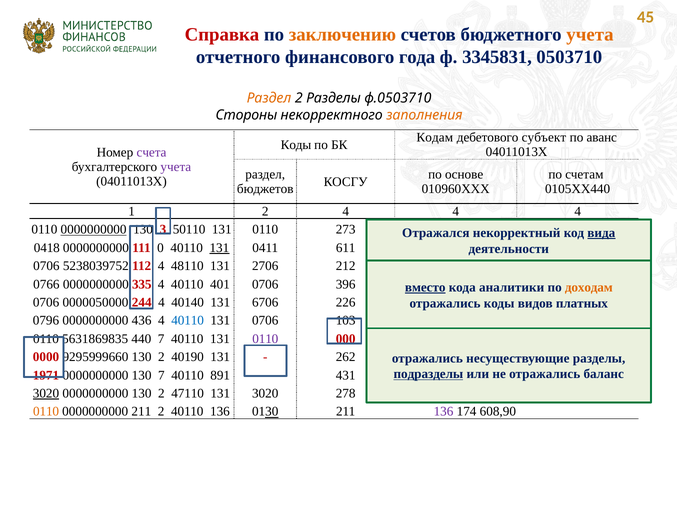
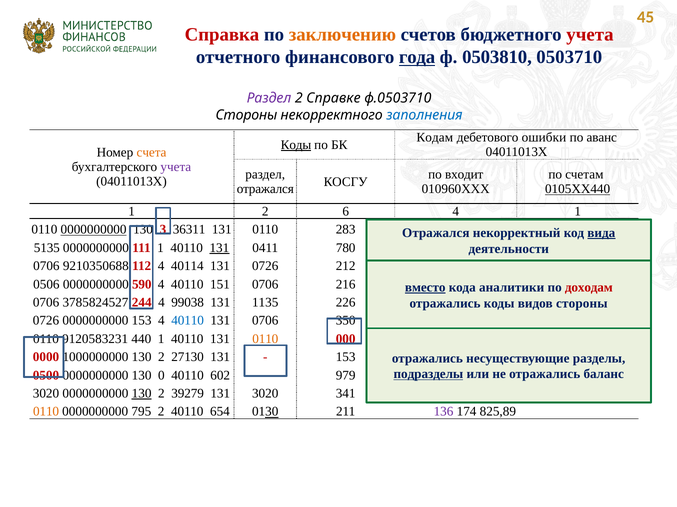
учета at (590, 35) colour: orange -> red
года underline: none -> present
3345831: 3345831 -> 0503810
Раздел at (269, 98) colour: orange -> purple
2 Разделы: Разделы -> Справке
заполнения colour: orange -> blue
субъект: субъект -> ошибки
Коды at (296, 145) underline: none -> present
счета colour: purple -> orange
основе: основе -> входит
бюджетов at (265, 189): бюджетов -> отражался
0105ХХ440 underline: none -> present
2 4: 4 -> 6
4 at (578, 212): 4 -> 1
50110: 50110 -> 36311
273: 273 -> 283
0418: 0418 -> 5135
111 0: 0 -> 1
611: 611 -> 780
5238039752: 5238039752 -> 9210350688
48110: 48110 -> 40114
131 2706: 2706 -> 0726
0766: 0766 -> 0506
335: 335 -> 590
401: 401 -> 151
396: 396 -> 216
доходам colour: orange -> red
0000050000: 0000050000 -> 3785824527
40140: 40140 -> 99038
6706: 6706 -> 1135
видов платных: платных -> стороны
0796 at (46, 321): 0796 -> 0726
0000000000 436: 436 -> 153
103: 103 -> 350
5631869835: 5631869835 -> 9120583231
440 7: 7 -> 1
0110 at (265, 339) colour: purple -> orange
9295999660: 9295999660 -> 1000000000
40190: 40190 -> 27130
262 at (346, 358): 262 -> 153
1971: 1971 -> 0500
130 7: 7 -> 0
891: 891 -> 602
431: 431 -> 979
3020 at (46, 394) underline: present -> none
130 at (142, 394) underline: none -> present
47110: 47110 -> 39279
278: 278 -> 341
0000000000 211: 211 -> 795
40110 136: 136 -> 654
608,90: 608,90 -> 825,89
